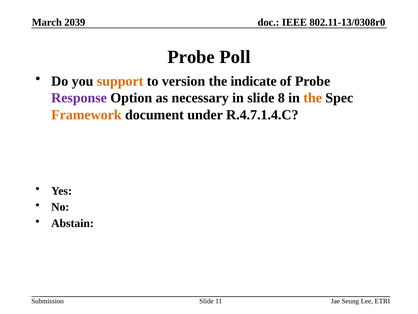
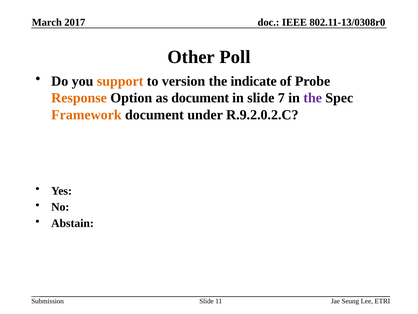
2039: 2039 -> 2017
Probe at (191, 57): Probe -> Other
Response colour: purple -> orange
as necessary: necessary -> document
8: 8 -> 7
the at (313, 98) colour: orange -> purple
R.4.7.1.4.C: R.4.7.1.4.C -> R.9.2.0.2.C
